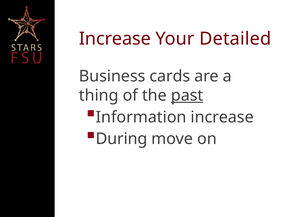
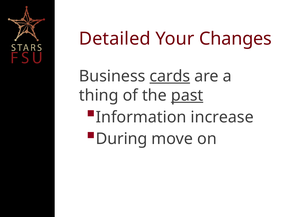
Increase at (115, 39): Increase -> Detailed
Detailed: Detailed -> Changes
cards underline: none -> present
